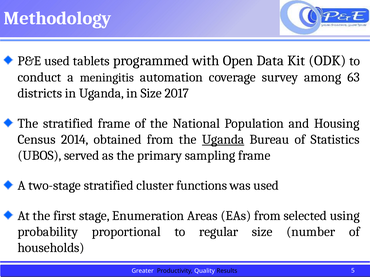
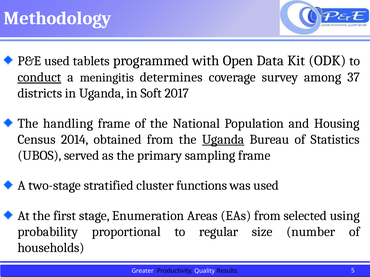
conduct underline: none -> present
automation: automation -> determines
63: 63 -> 37
in Size: Size -> Soft
The stratified: stratified -> handling
